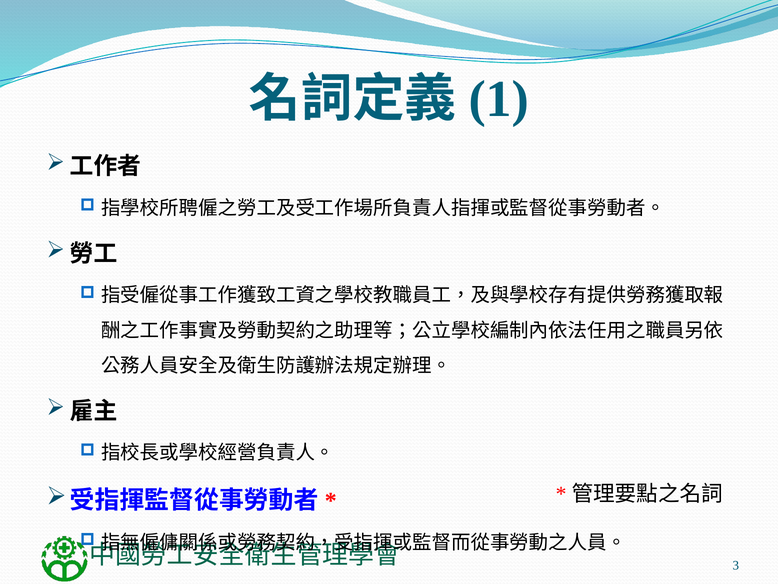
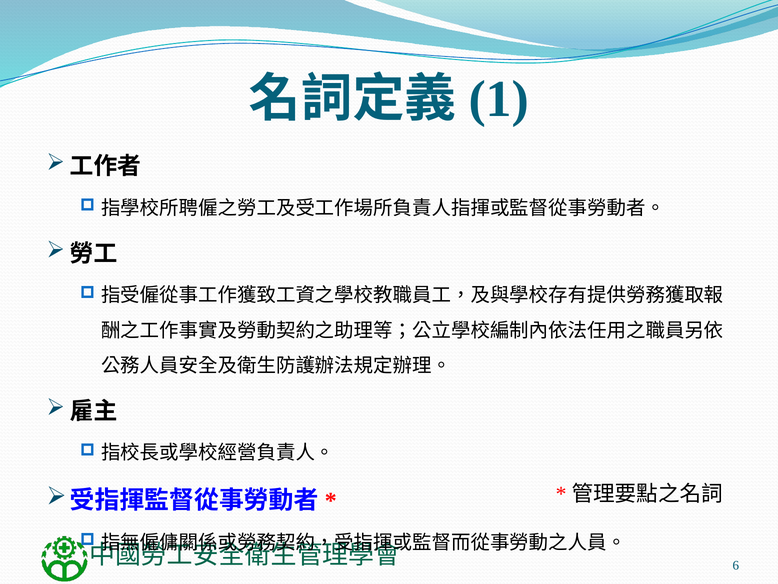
3: 3 -> 6
